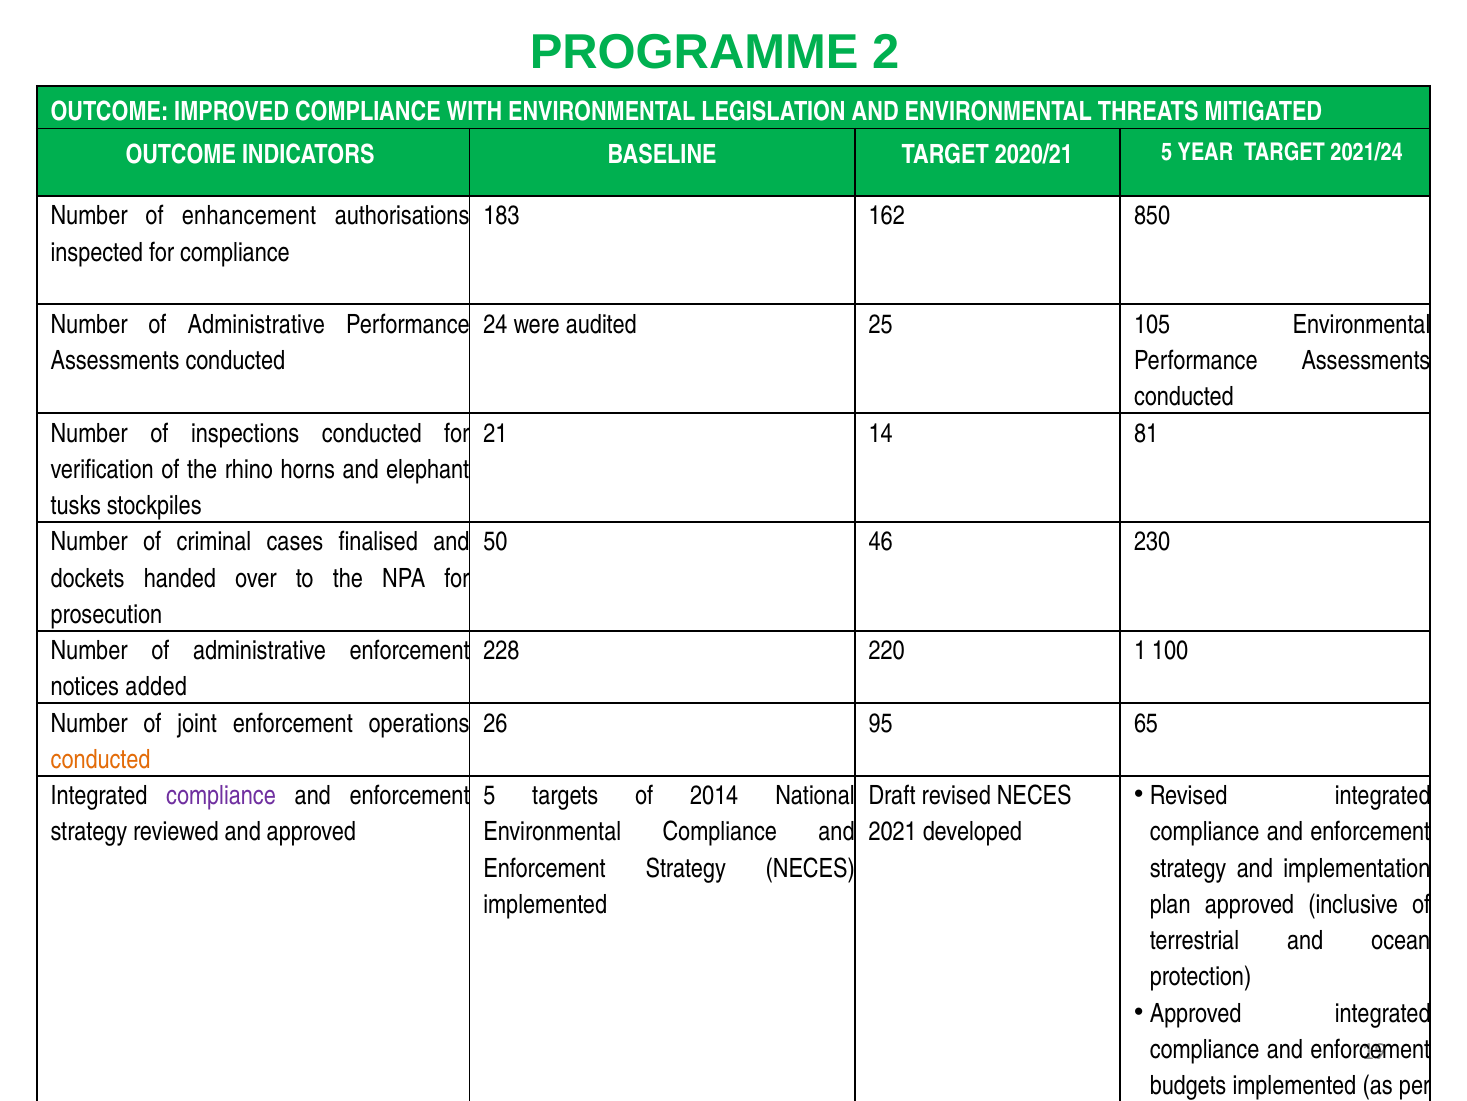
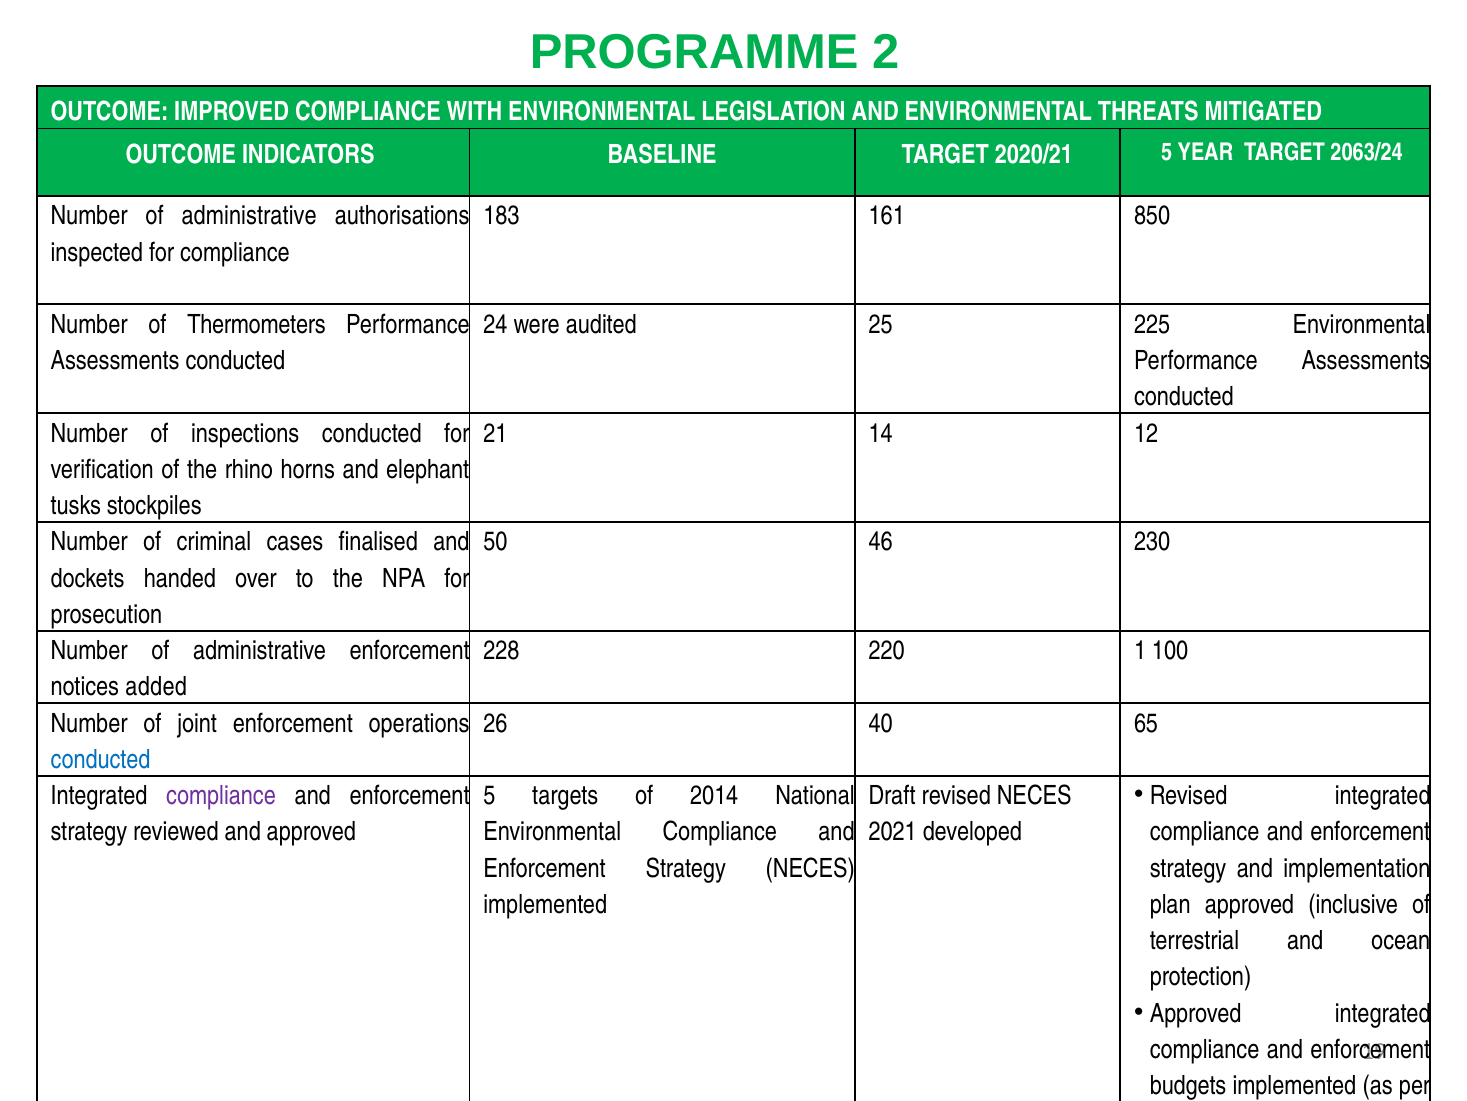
2021/24: 2021/24 -> 2063/24
enhancement at (249, 216): enhancement -> administrative
162: 162 -> 161
Administrative at (256, 324): Administrative -> Thermometers
105: 105 -> 225
81: 81 -> 12
95: 95 -> 40
conducted at (101, 759) colour: orange -> blue
